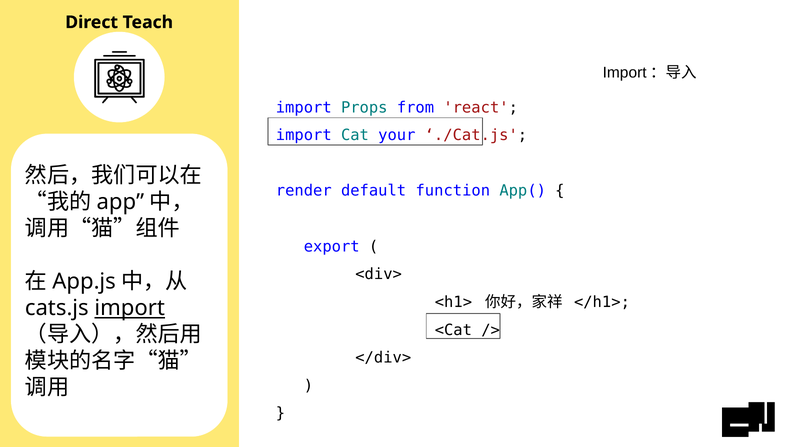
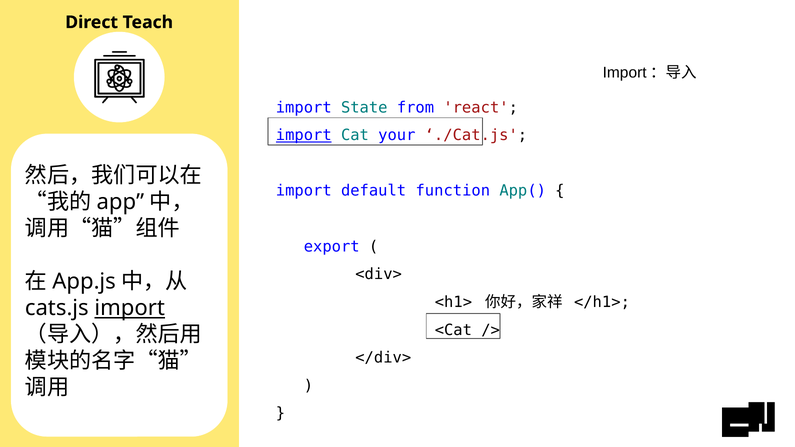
Props: Props -> State
import at (304, 135) underline: none -> present
render at (304, 191): render -> import
